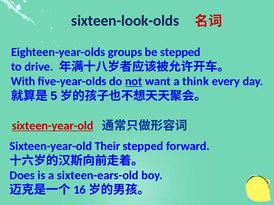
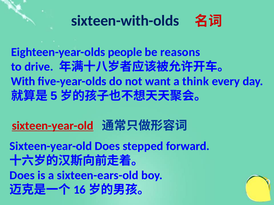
sixteen-look-olds: sixteen-look-olds -> sixteen-with-olds
groups: groups -> people
be stepped: stepped -> reasons
not underline: present -> none
Sixteen-year-old Their: Their -> Does
